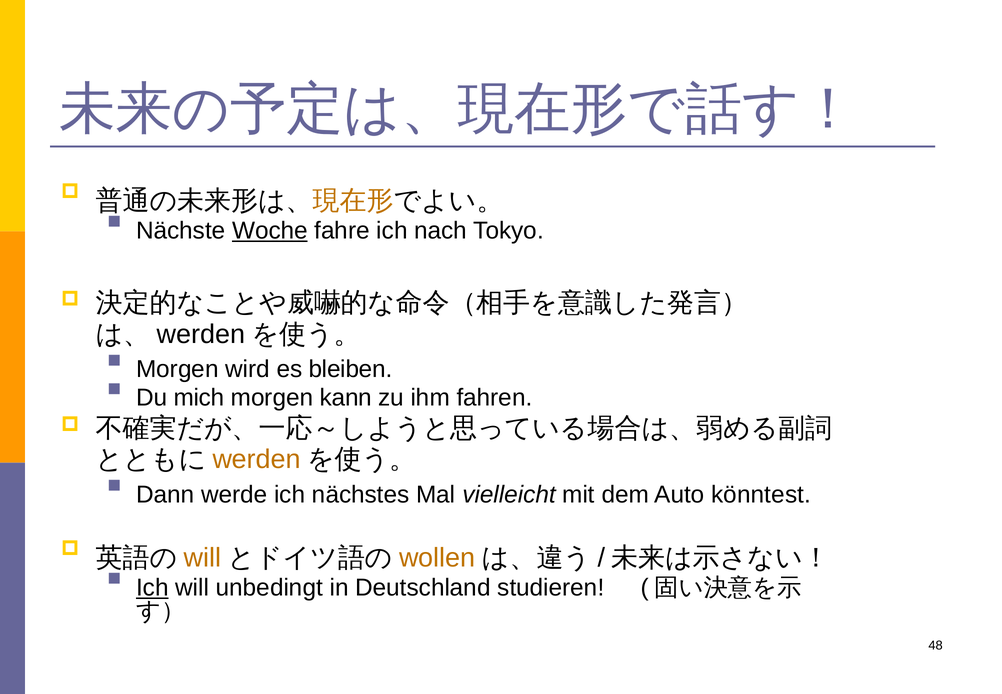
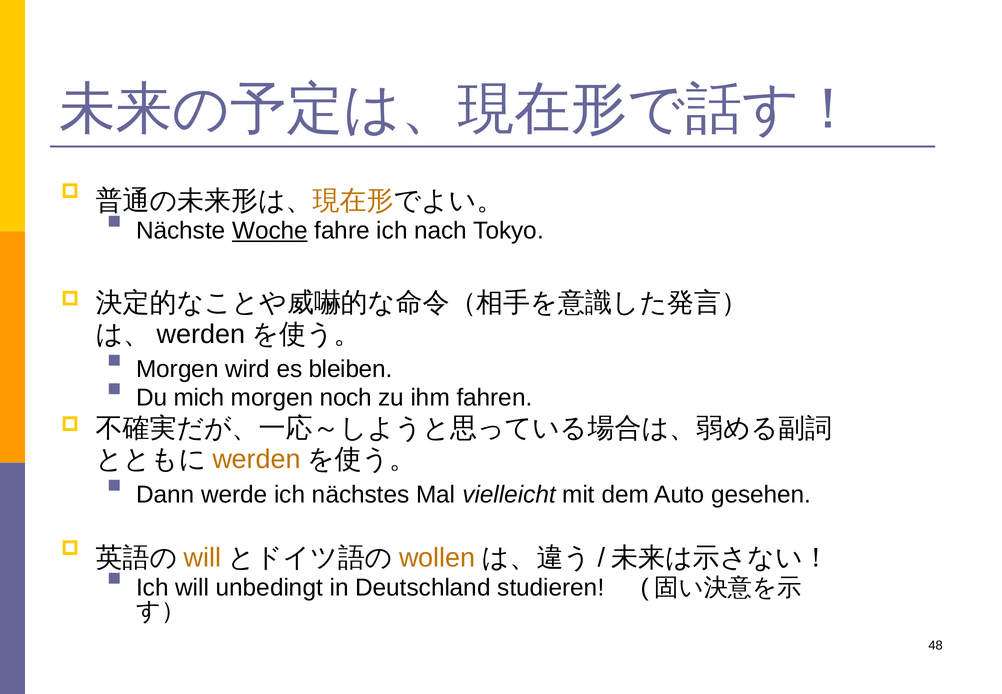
kann: kann -> noch
könntest: könntest -> gesehen
Ich at (152, 587) underline: present -> none
